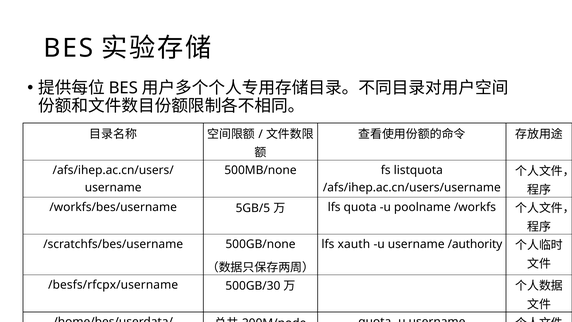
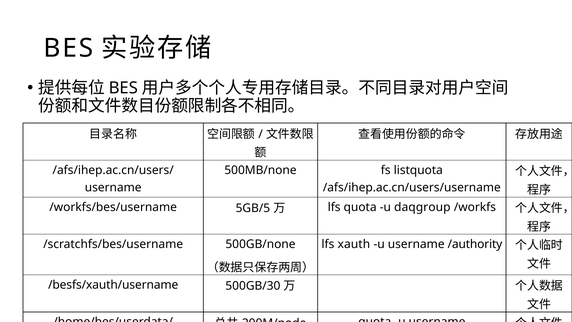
poolname: poolname -> daqgroup
/besfs/rfcpx/username: /besfs/rfcpx/username -> /besfs/xauth/username
